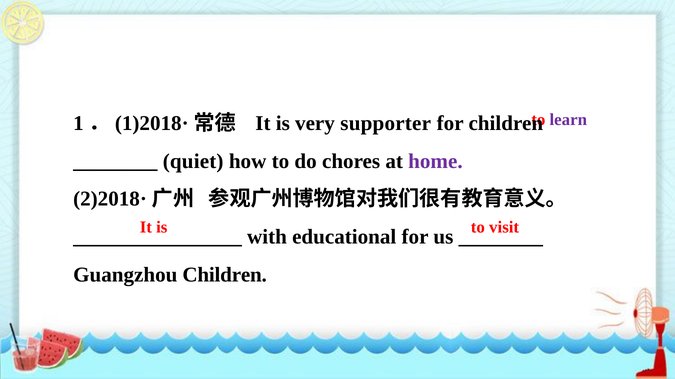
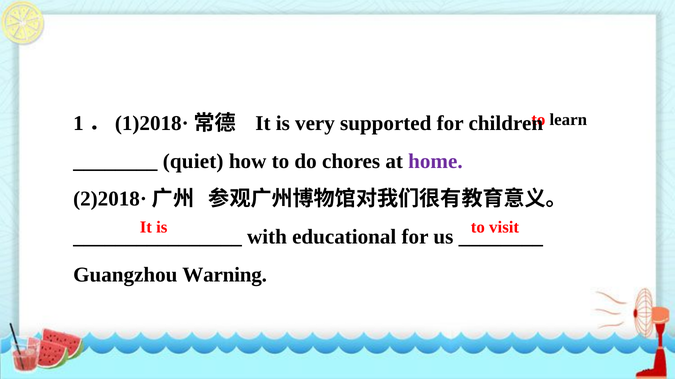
learn colour: purple -> black
supporter: supporter -> supported
Guangzhou Children: Children -> Warning
